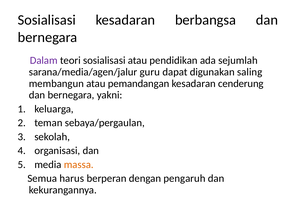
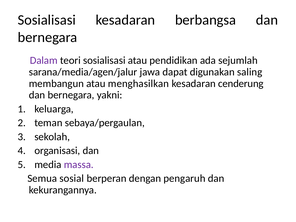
guru: guru -> jawa
pemandangan: pemandangan -> menghasilkan
massa colour: orange -> purple
harus: harus -> sosial
